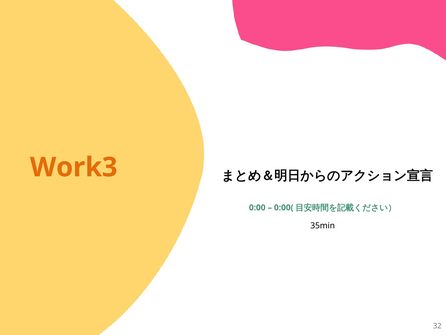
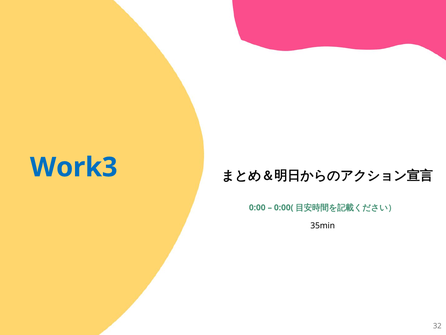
Work3 colour: orange -> blue
